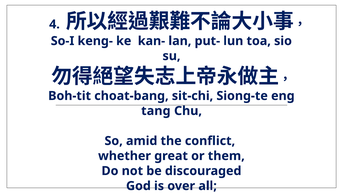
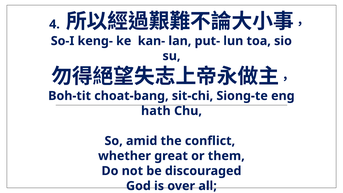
tang: tang -> hath
